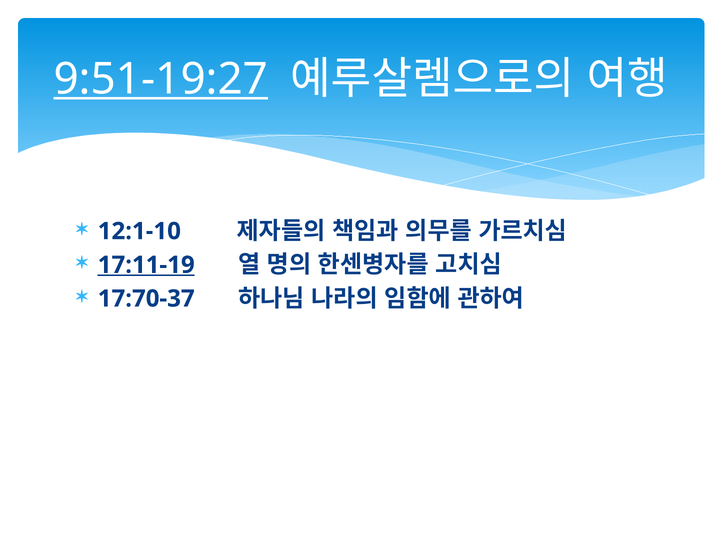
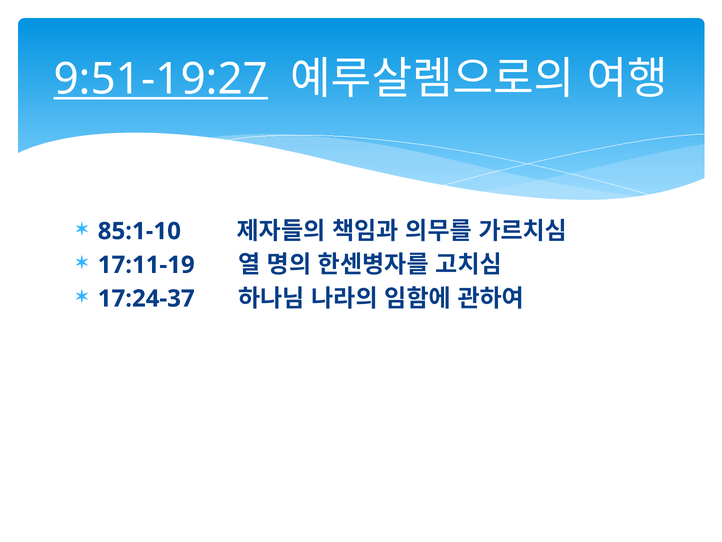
12:1-10: 12:1-10 -> 85:1-10
17:11-19 underline: present -> none
17:70-37: 17:70-37 -> 17:24-37
